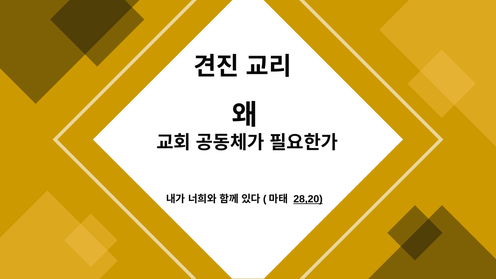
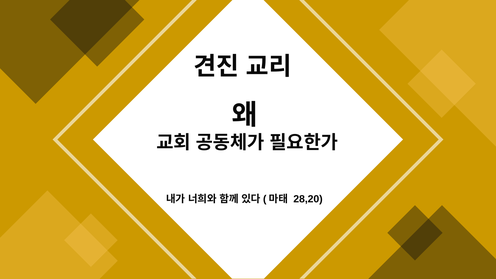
28,20 underline: present -> none
